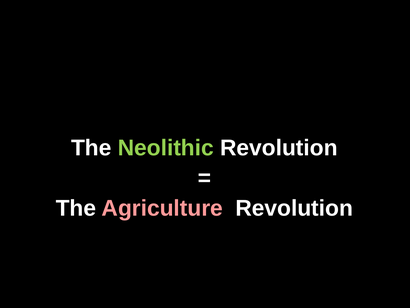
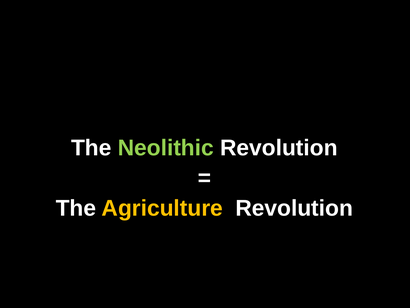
Agriculture colour: pink -> yellow
